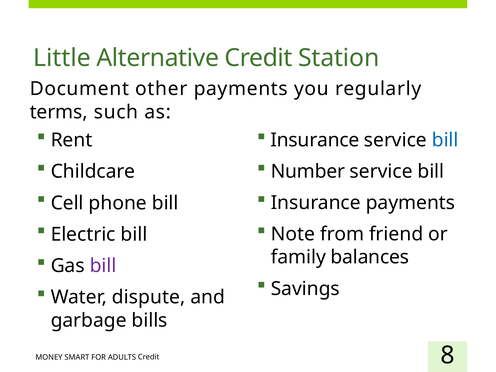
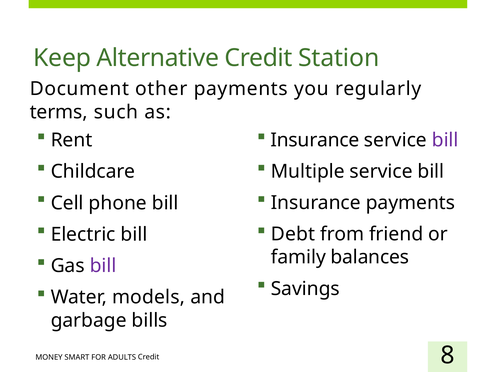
Little: Little -> Keep
bill at (445, 140) colour: blue -> purple
Number: Number -> Multiple
Note: Note -> Debt
dispute: dispute -> models
